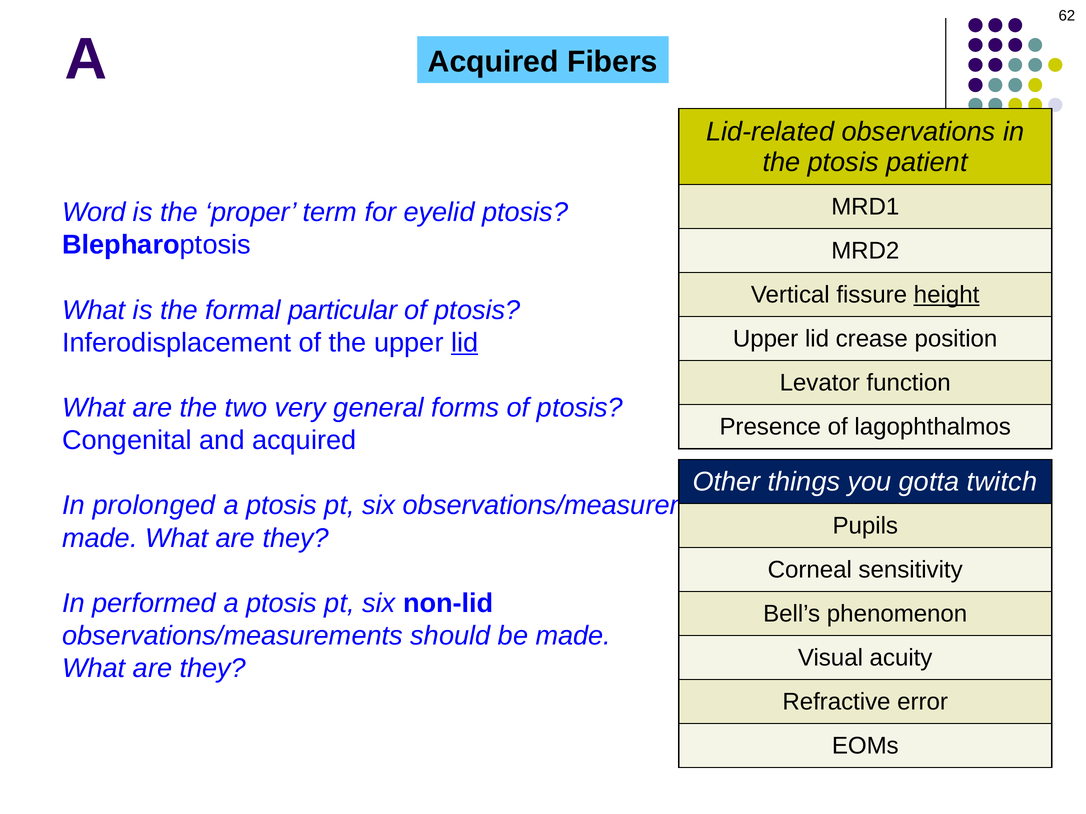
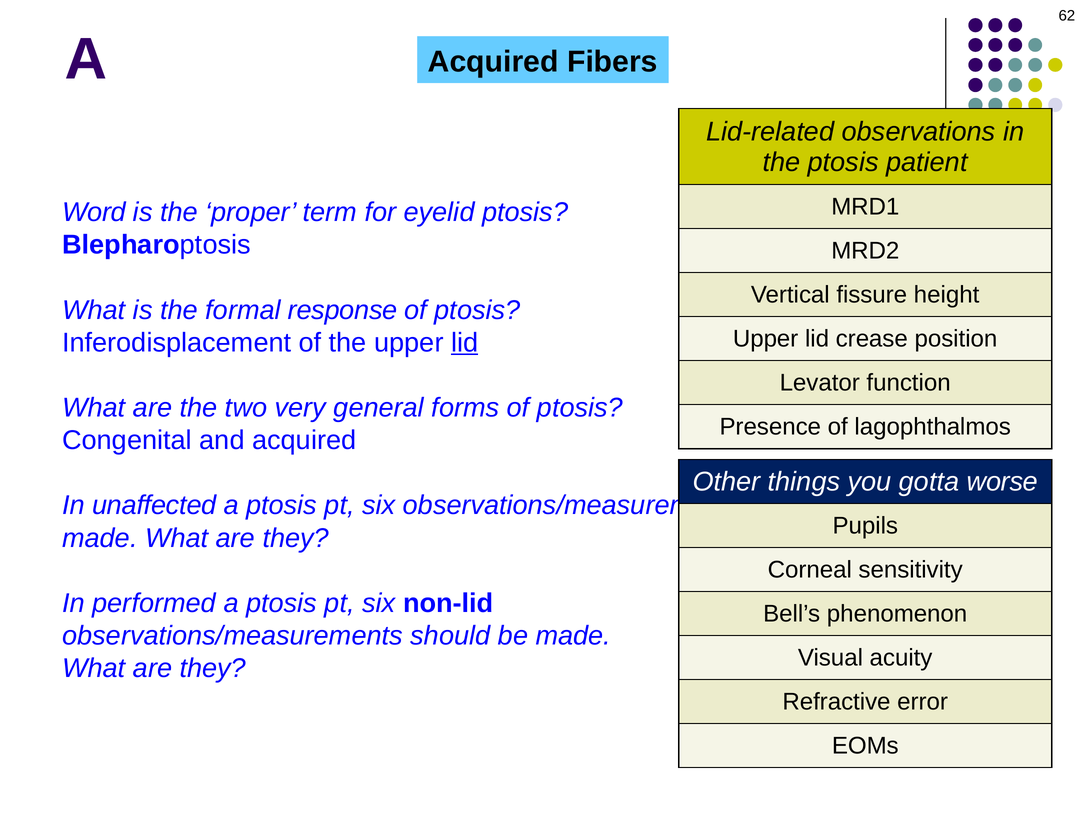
height underline: present -> none
particular: particular -> response
twitch: twitch -> worse
prolonged: prolonged -> unaffected
